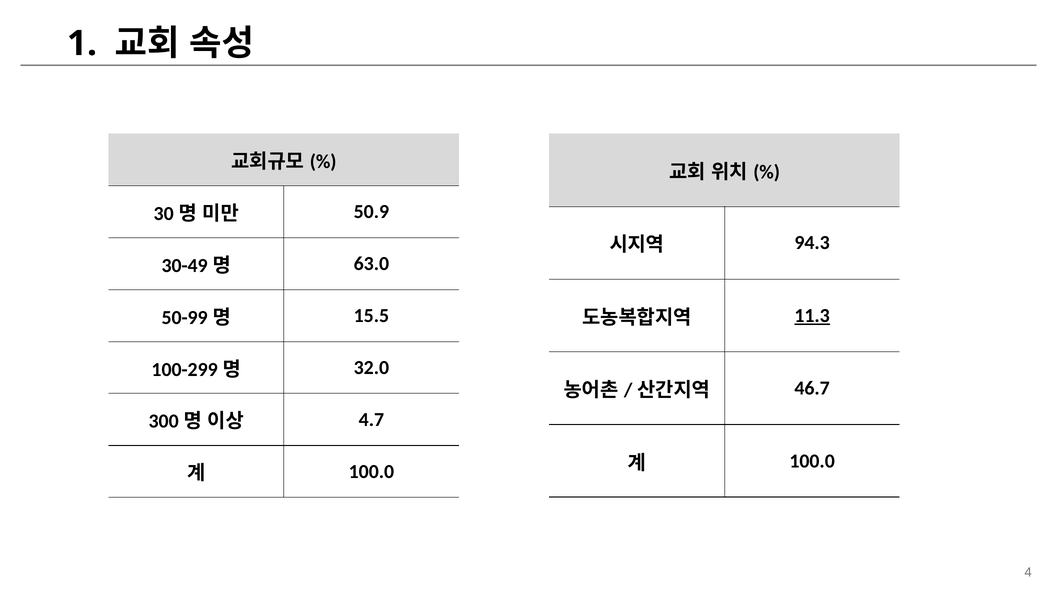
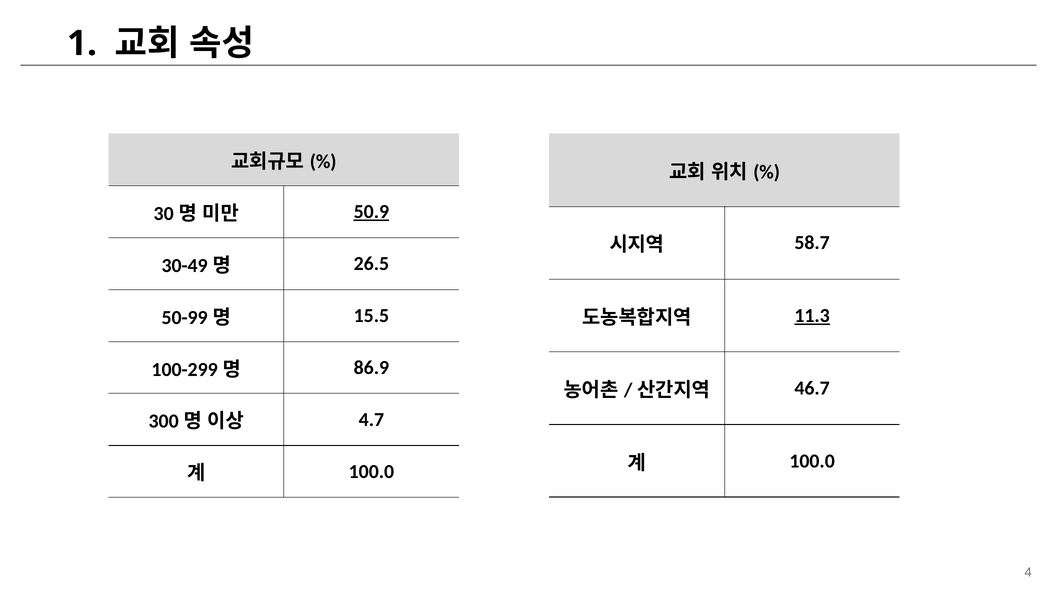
50.9 underline: none -> present
94.3: 94.3 -> 58.7
63.0: 63.0 -> 26.5
32.0: 32.0 -> 86.9
